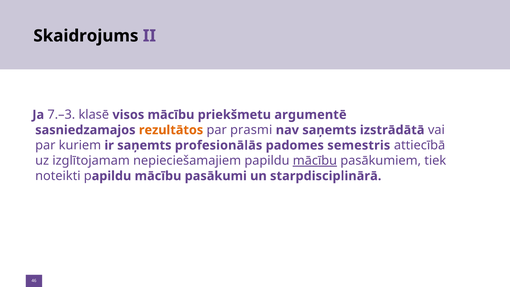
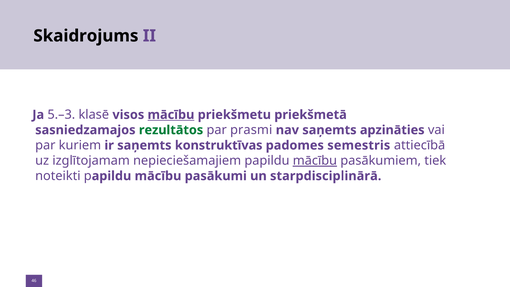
7.–3: 7.–3 -> 5.–3
mācību at (171, 115) underline: none -> present
argumentē: argumentē -> priekšmetā
rezultātos colour: orange -> green
izstrādātā: izstrādātā -> apzināties
profesionālās: profesionālās -> konstruktīvas
